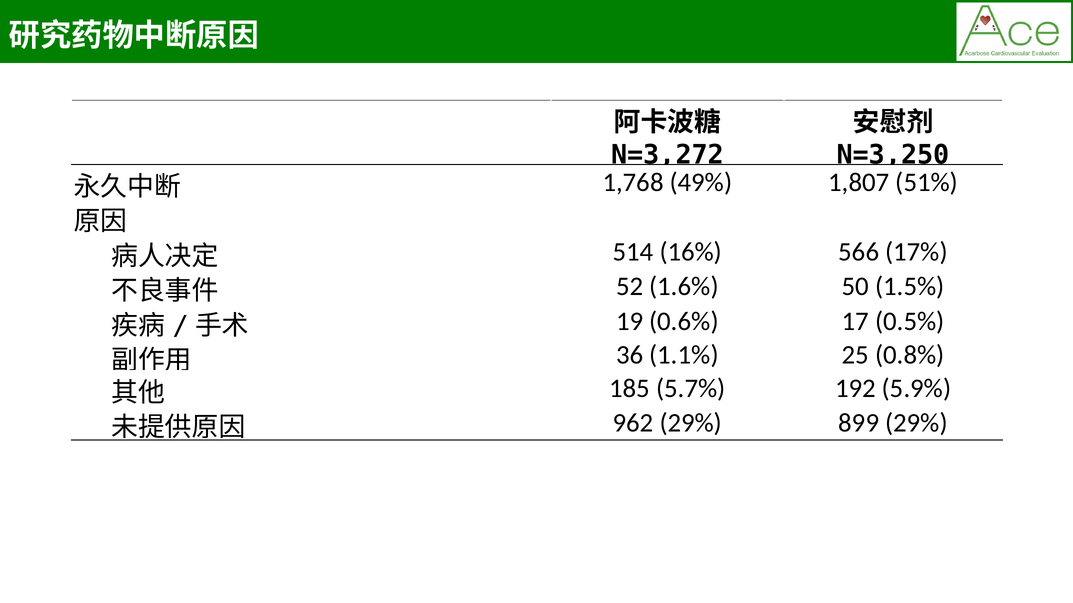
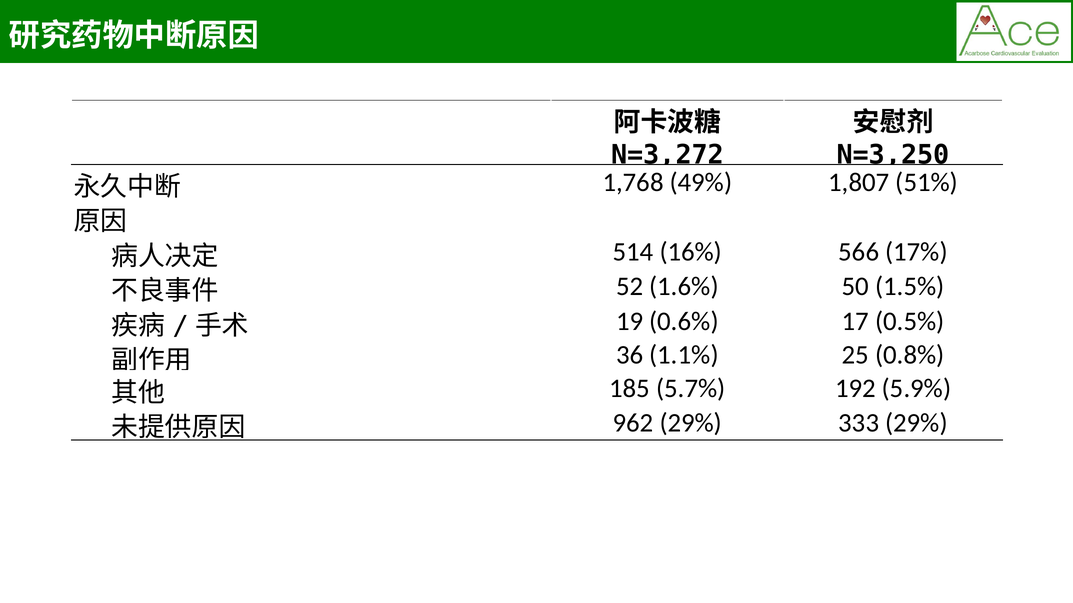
899: 899 -> 333
